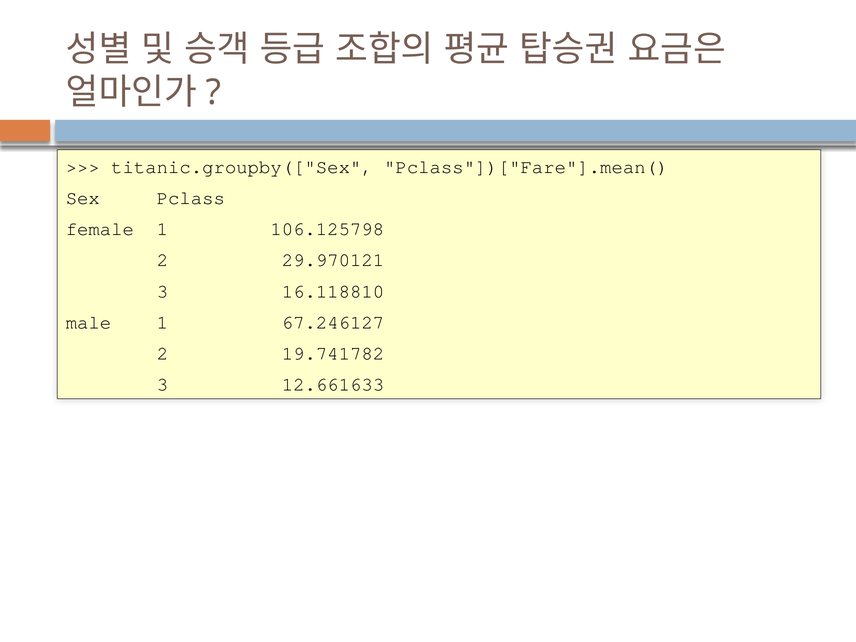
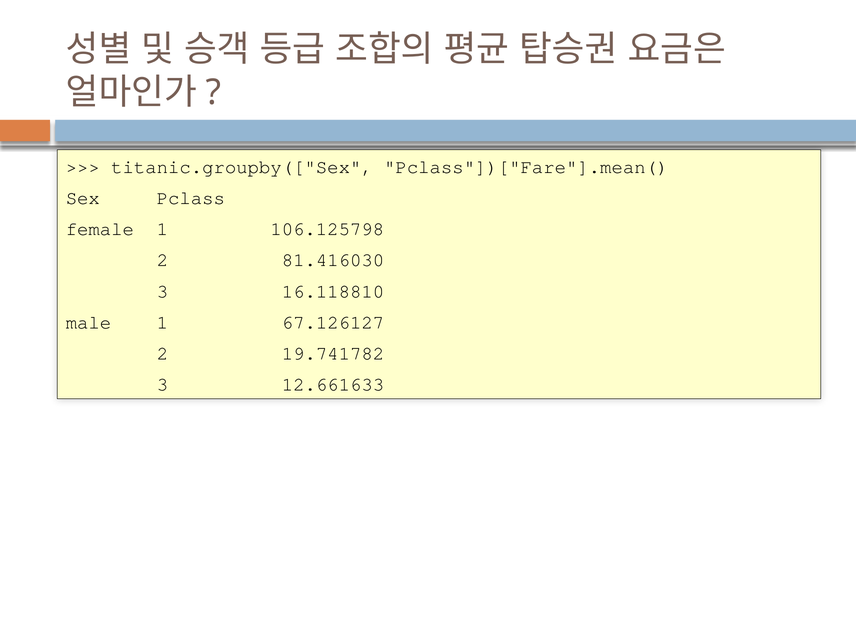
29.970121: 29.970121 -> 81.416030
67.246127: 67.246127 -> 67.126127
